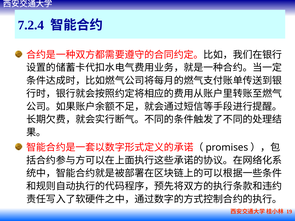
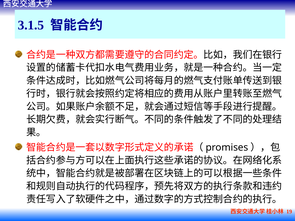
7.2.4: 7.2.4 -> 3.1.5
